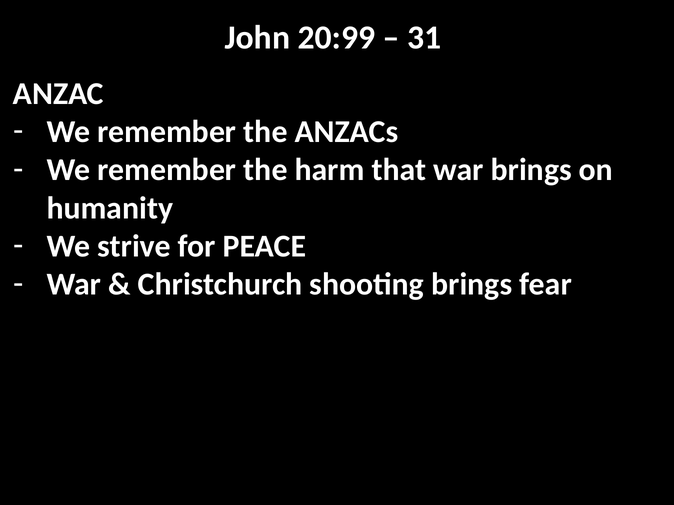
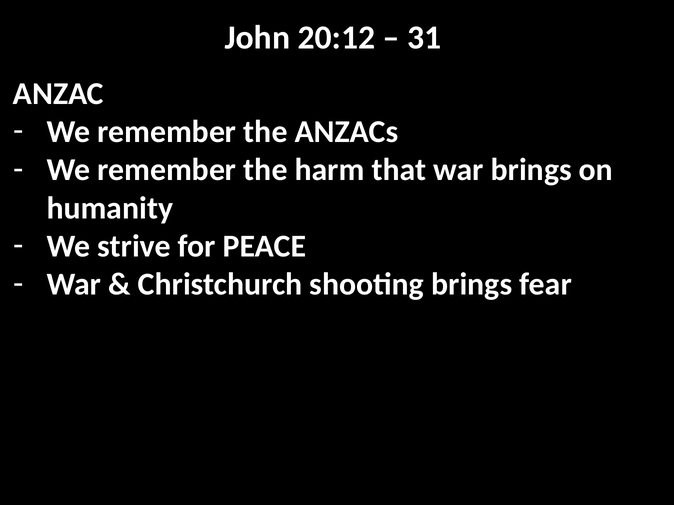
20:99: 20:99 -> 20:12
